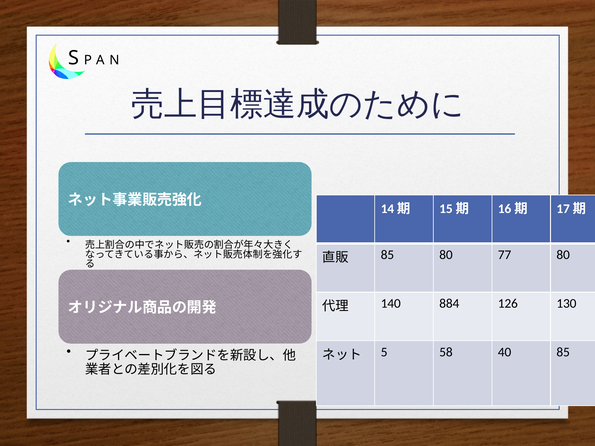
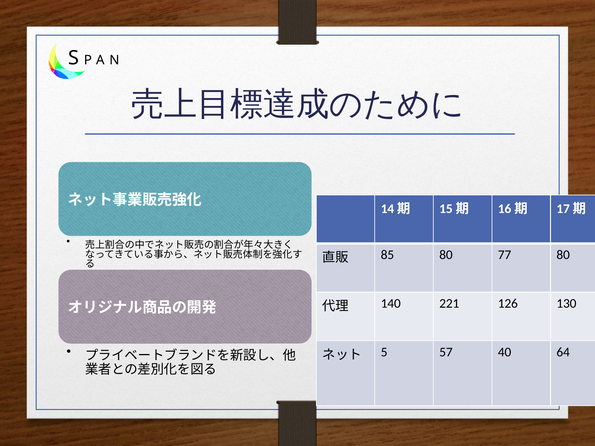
884: 884 -> 221
58: 58 -> 57
40 85: 85 -> 64
